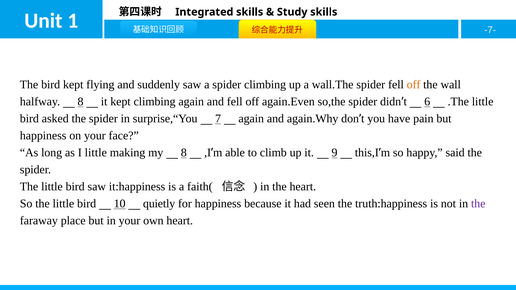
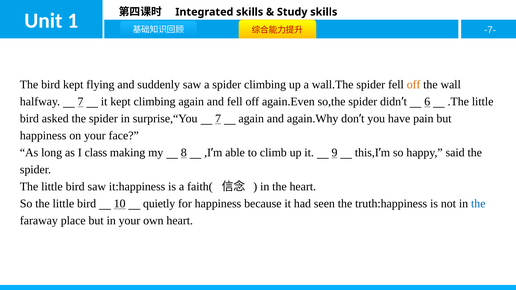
halfway 8: 8 -> 7
I little: little -> class
the at (478, 204) colour: purple -> blue
